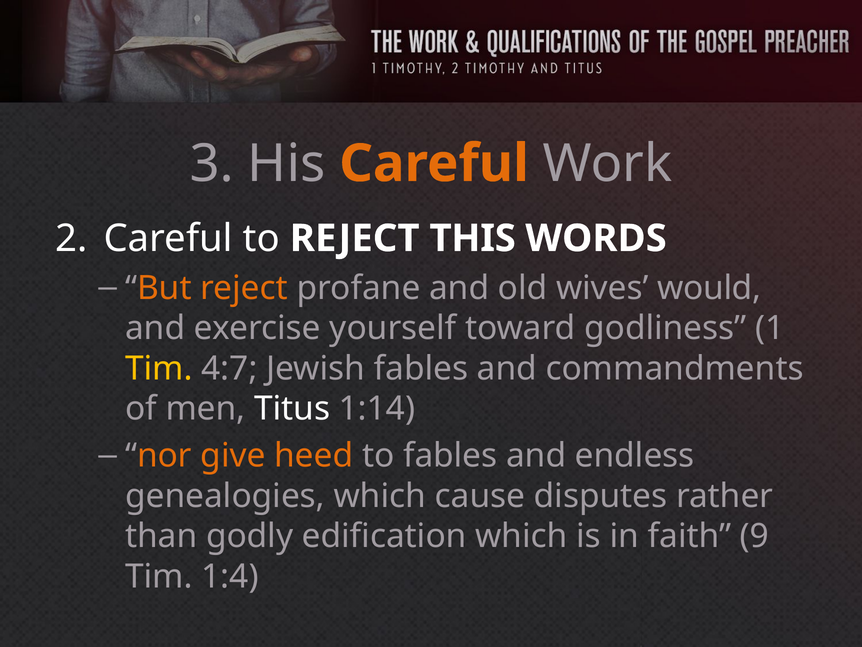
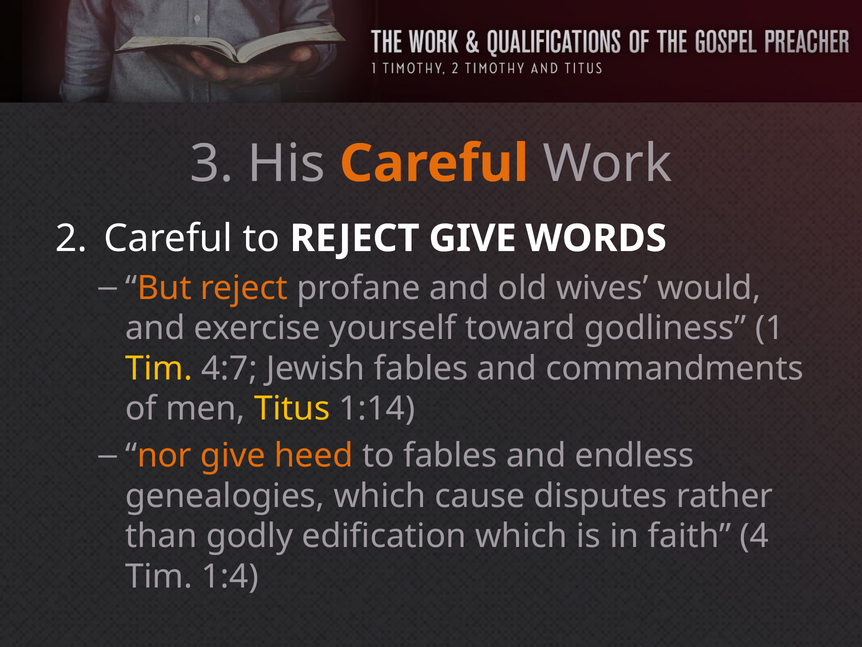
REJECT THIS: THIS -> GIVE
Titus colour: white -> yellow
9: 9 -> 4
